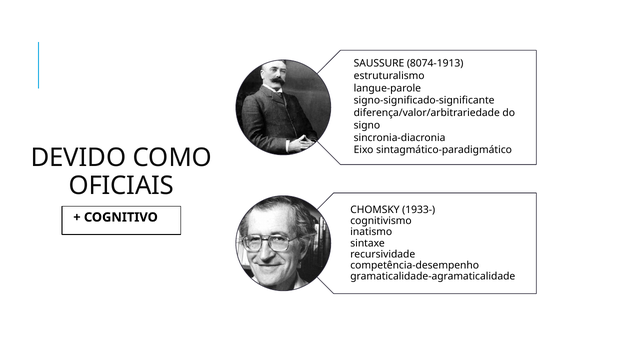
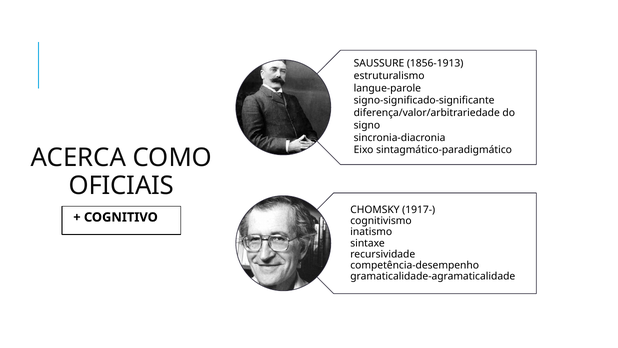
8074-1913: 8074-1913 -> 1856-1913
DEVIDO: DEVIDO -> ACERCA
1933-: 1933- -> 1917-
